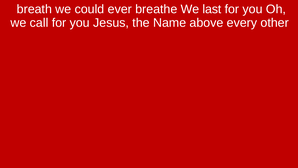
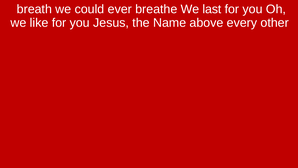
call: call -> like
